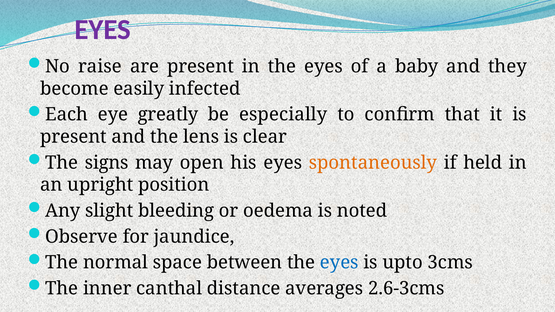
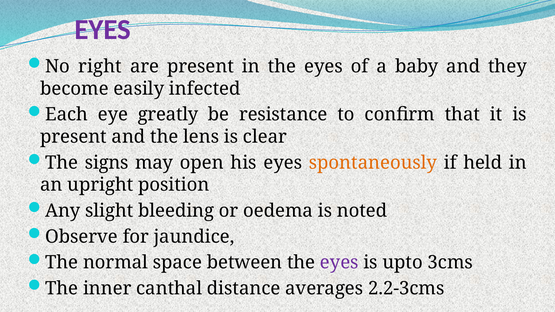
raise: raise -> right
especially: especially -> resistance
eyes at (339, 263) colour: blue -> purple
2.6-3cms: 2.6-3cms -> 2.2-3cms
